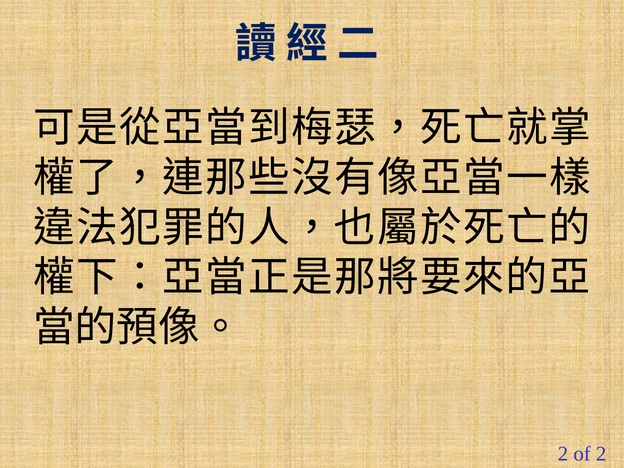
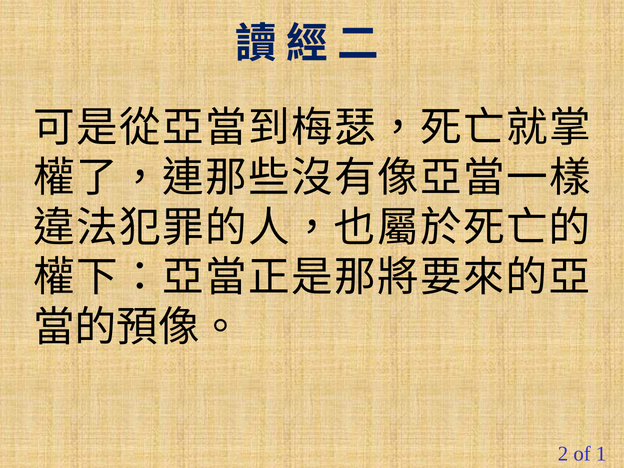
of 2: 2 -> 1
